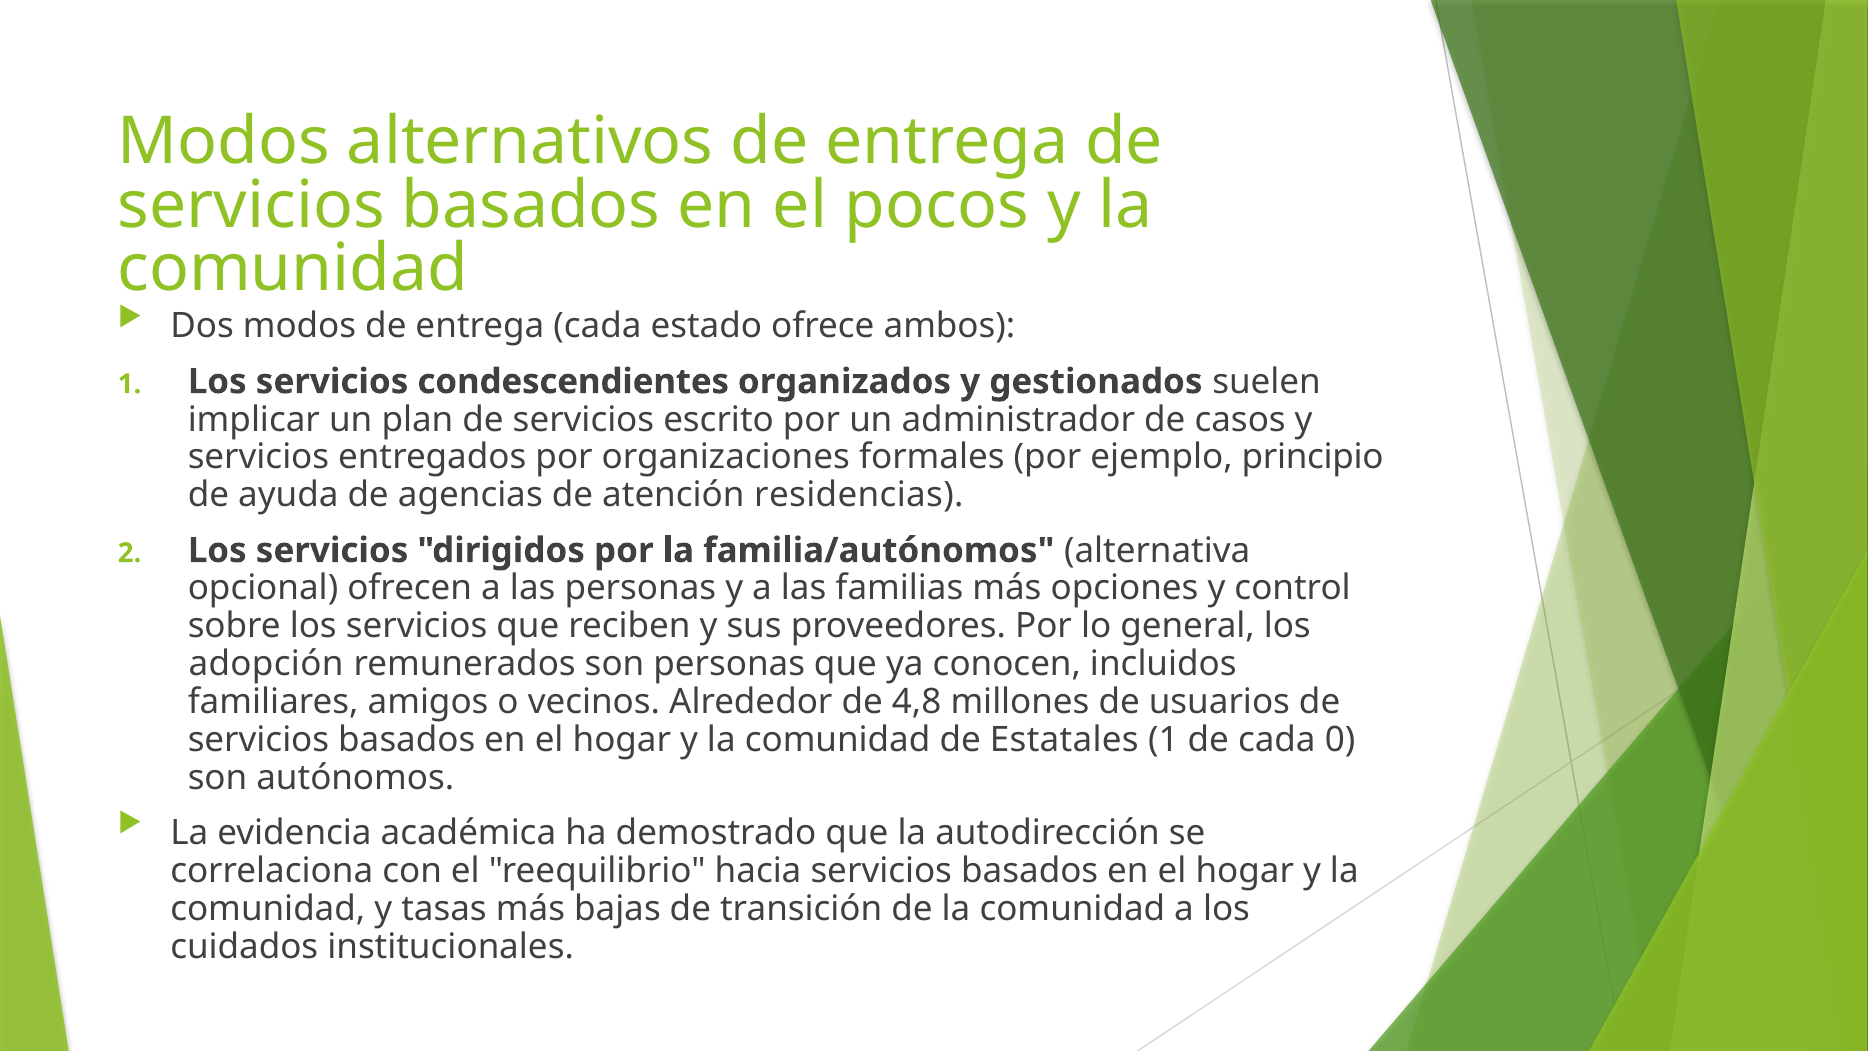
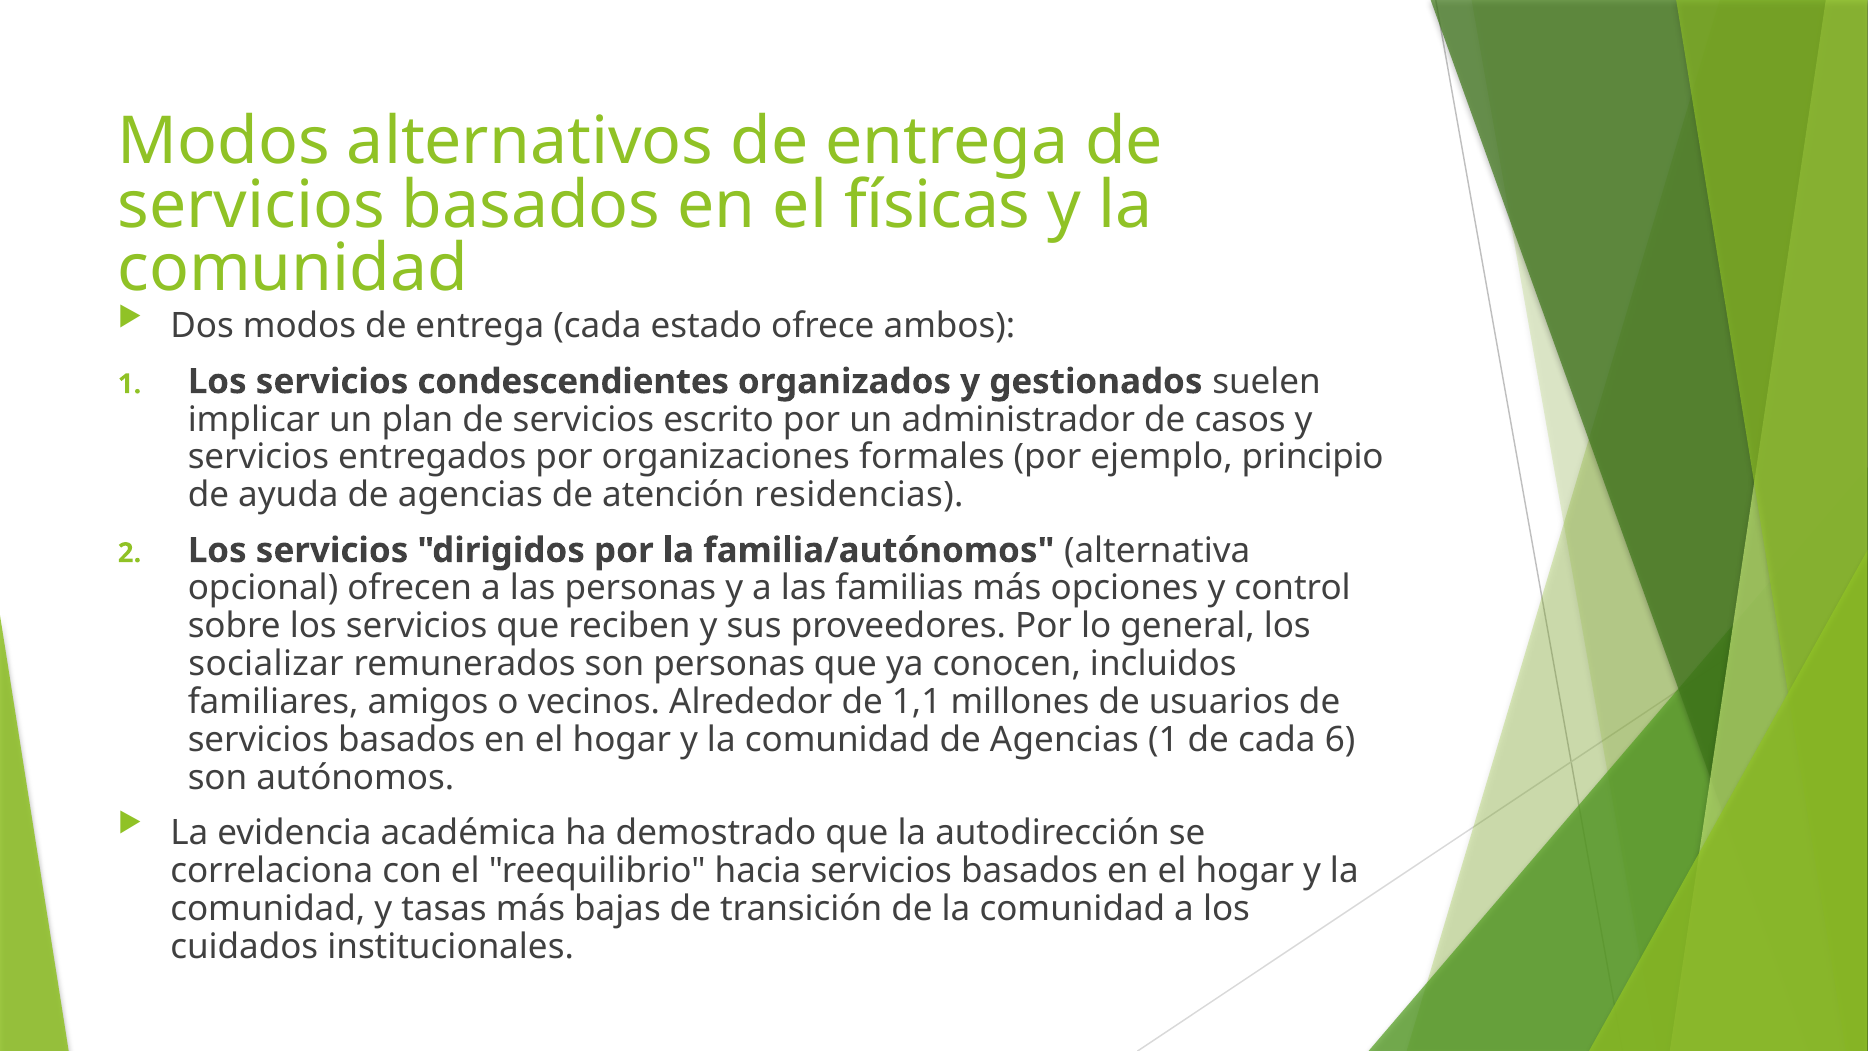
pocos: pocos -> físicas
adopción: adopción -> socializar
4,8: 4,8 -> 1,1
comunidad de Estatales: Estatales -> Agencias
0: 0 -> 6
